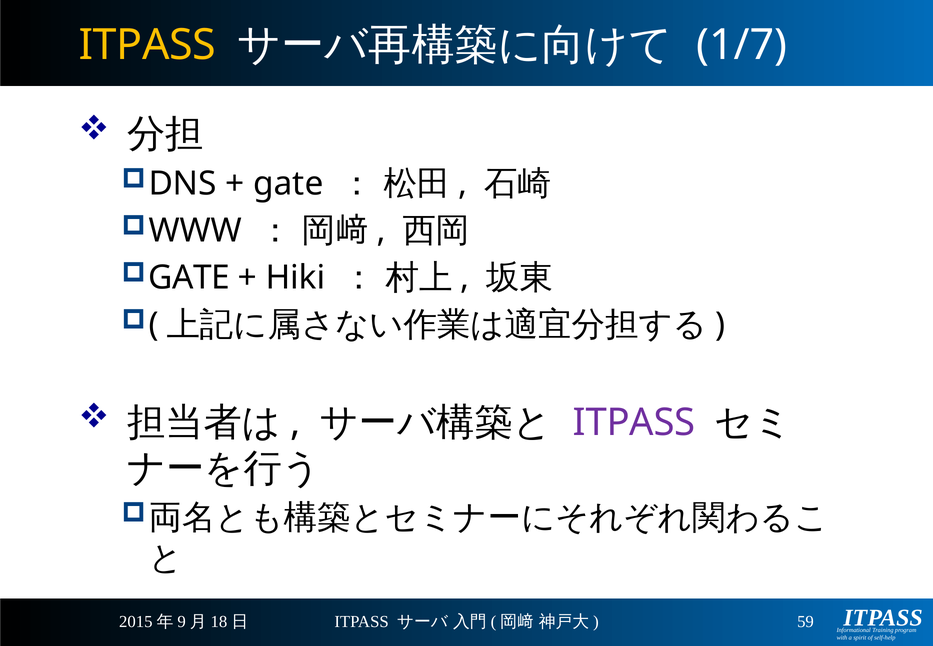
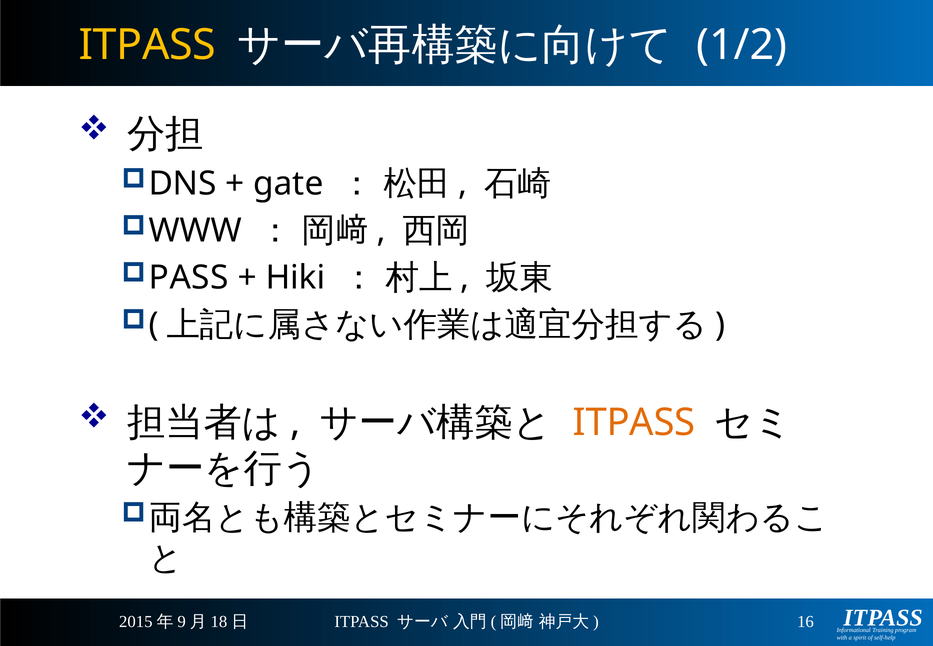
1/7: 1/7 -> 1/2
GATE at (189, 277): GATE -> PASS
ITPASS at (634, 422) colour: purple -> orange
59: 59 -> 16
